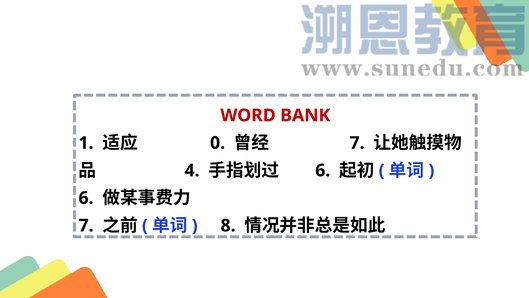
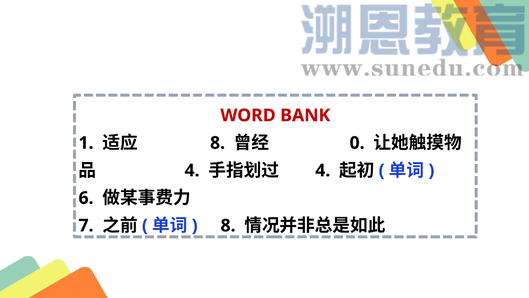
0 at (218, 143): 0 -> 8
7 at (357, 143): 7 -> 0
6 at (323, 170): 6 -> 4
